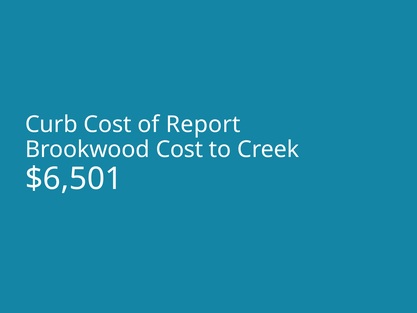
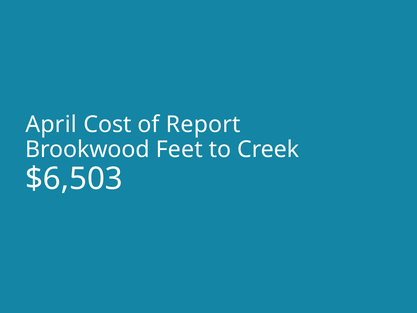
Curb: Curb -> April
Brookwood Cost: Cost -> Feet
$6,501: $6,501 -> $6,503
